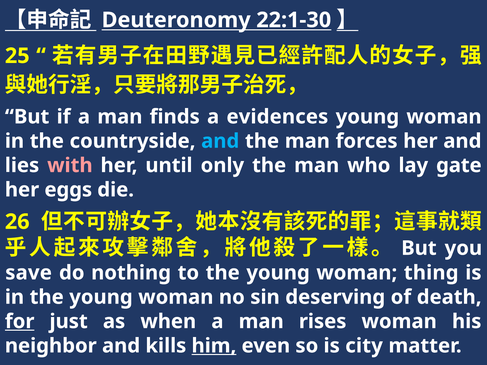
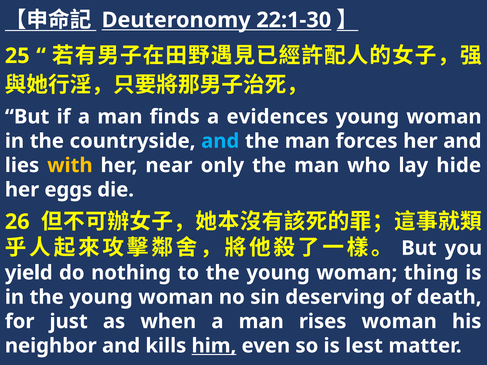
with colour: pink -> yellow
until: until -> near
gate: gate -> hide
save: save -> yield
for underline: present -> none
city: city -> lest
